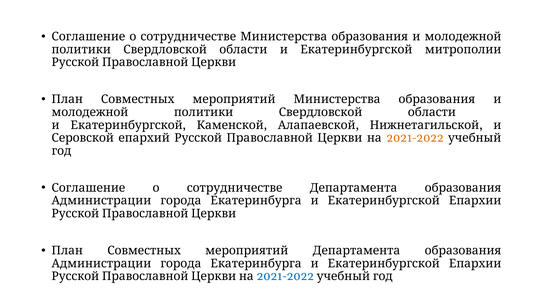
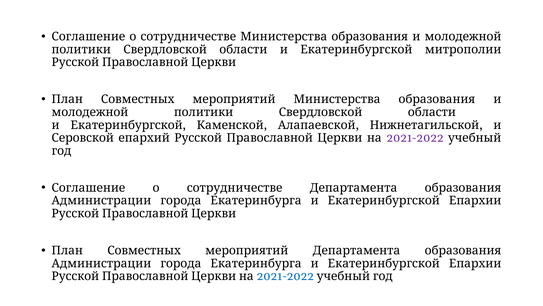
2021-2022 at (415, 138) colour: orange -> purple
